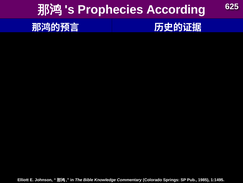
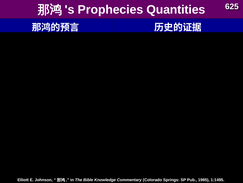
According: According -> Quantities
